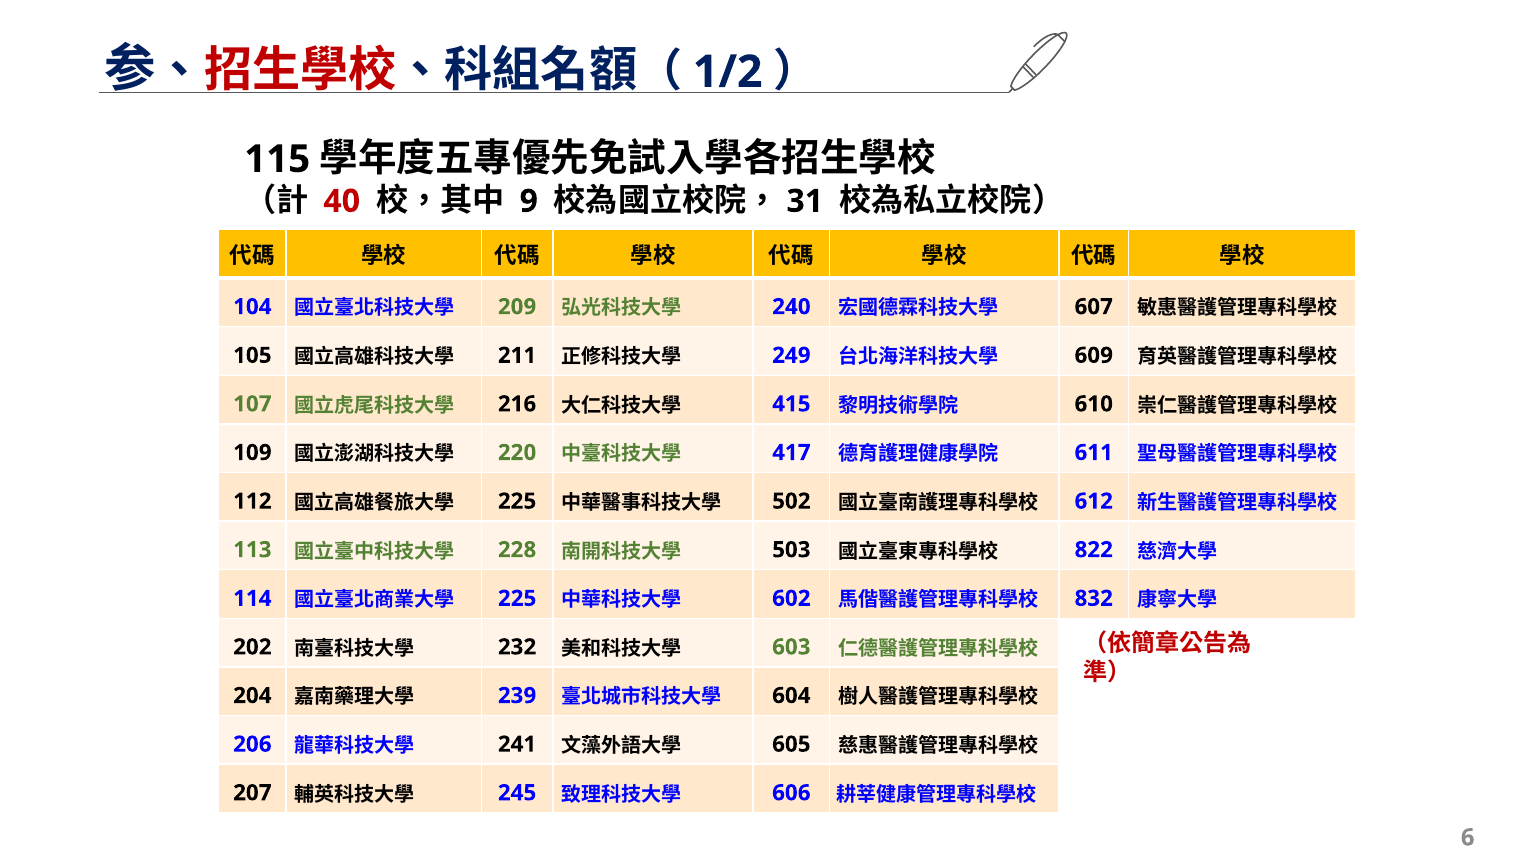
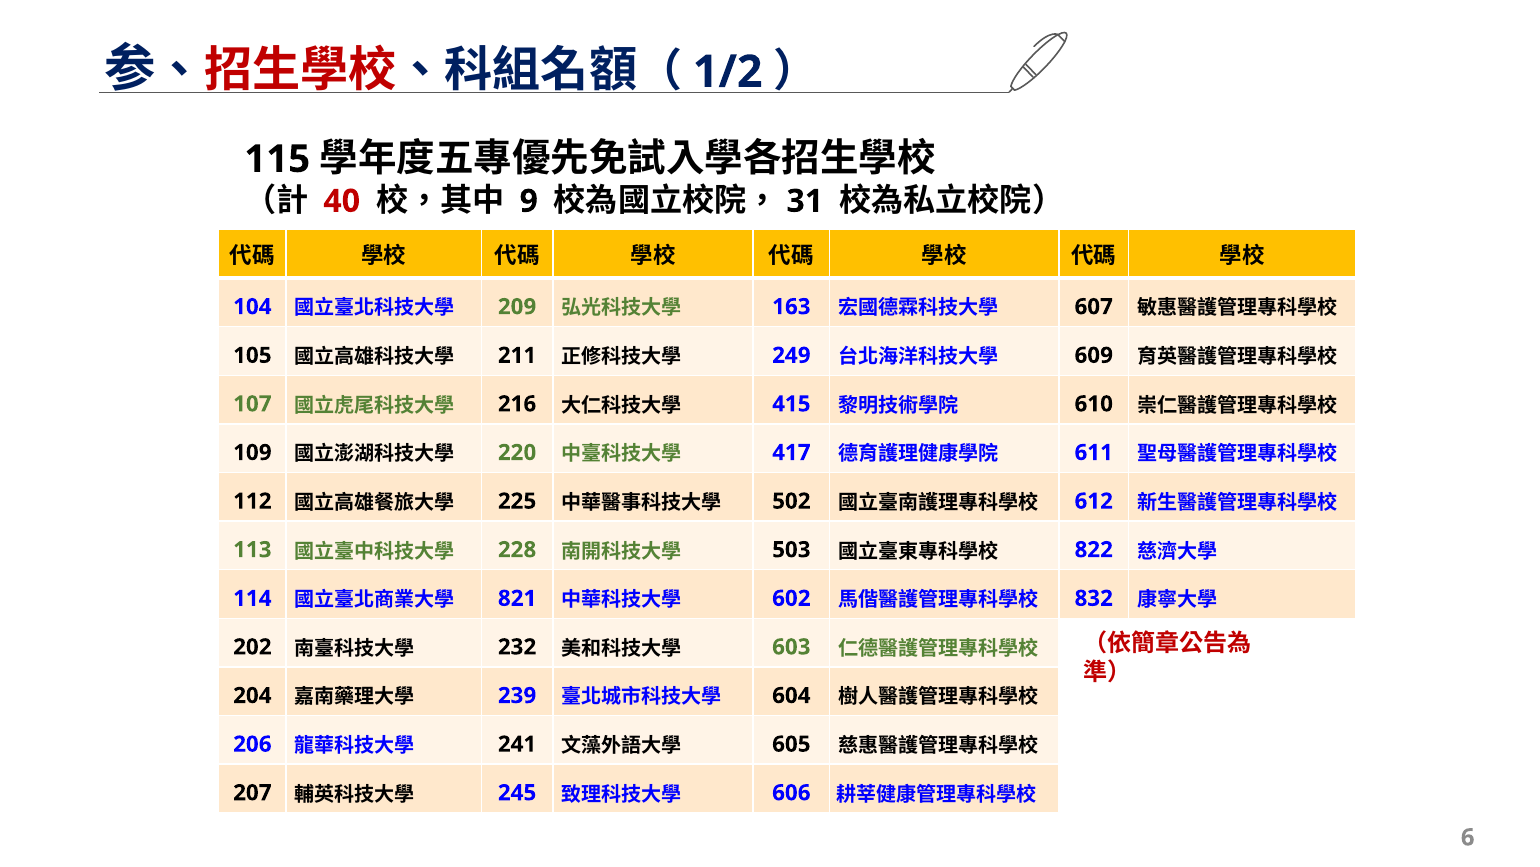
240: 240 -> 163
225 at (517, 598): 225 -> 821
